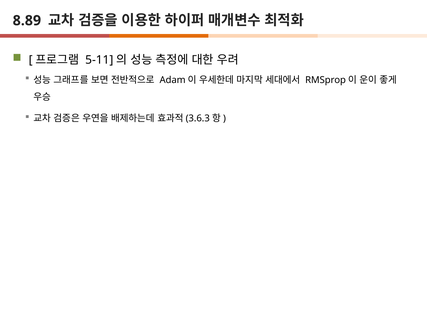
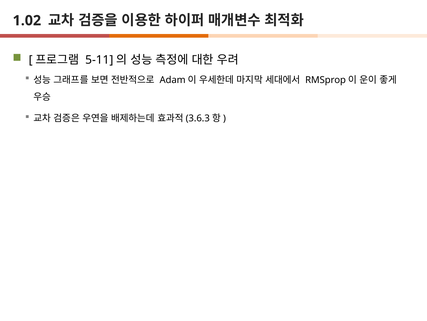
8.89: 8.89 -> 1.02
